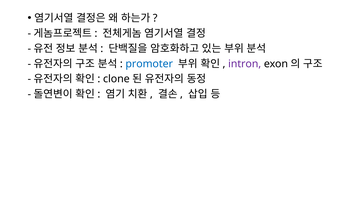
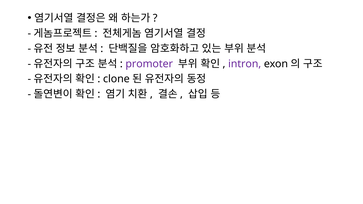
promoter colour: blue -> purple
